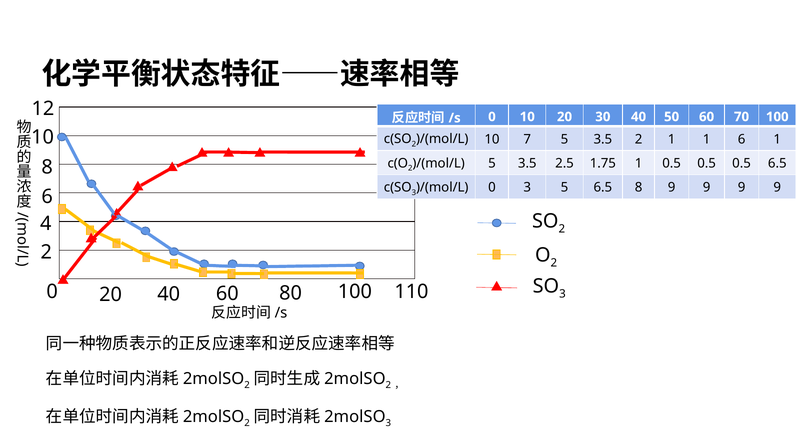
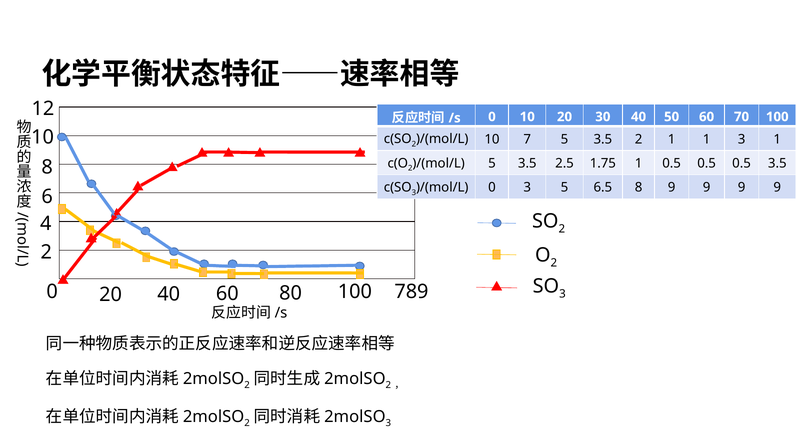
1 6: 6 -> 3
0.5 6.5: 6.5 -> 3.5
110: 110 -> 789
